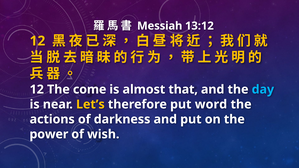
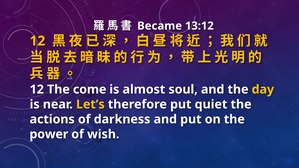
Messiah: Messiah -> Became
that: that -> soul
day colour: light blue -> yellow
word: word -> quiet
